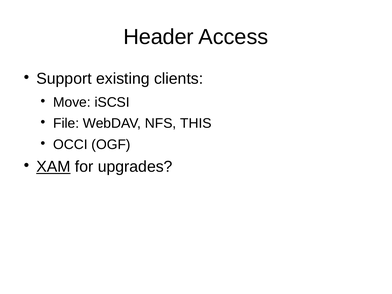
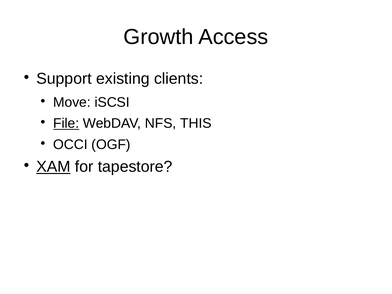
Header: Header -> Growth
File underline: none -> present
upgrades: upgrades -> tapestore
